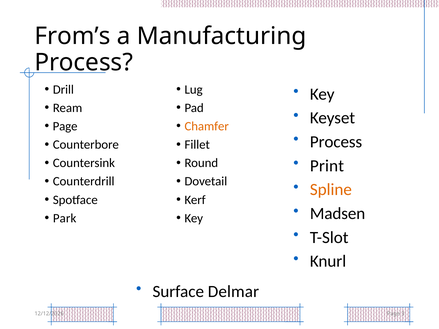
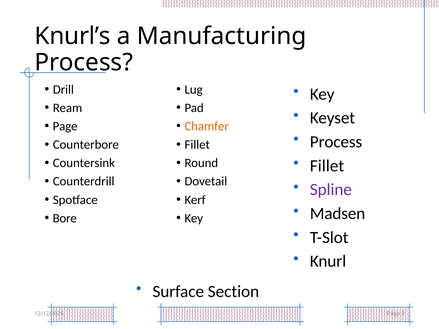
From’s: From’s -> Knurl’s
Print at (327, 166): Print -> Fillet
Spline colour: orange -> purple
Park: Park -> Bore
Delmar: Delmar -> Section
